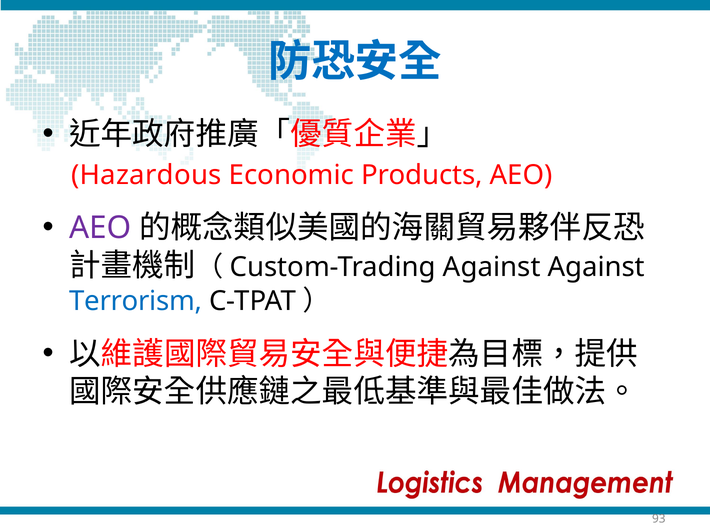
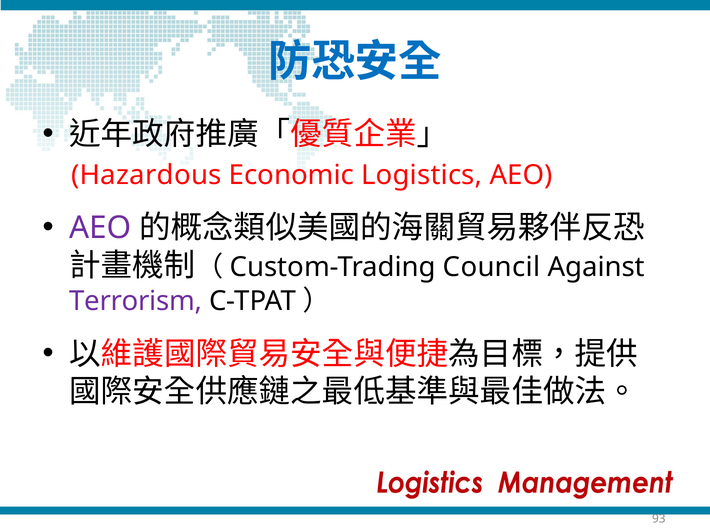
Products: Products -> Logistics
Against at (492, 267): Against -> Council
Terrorism colour: blue -> purple
